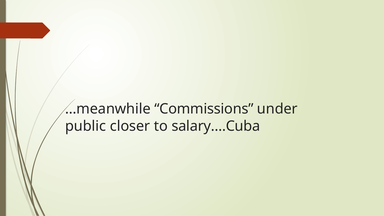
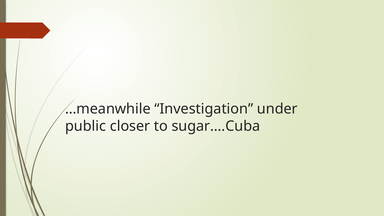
Commissions: Commissions -> Investigation
salary….Cuba: salary….Cuba -> sugar….Cuba
